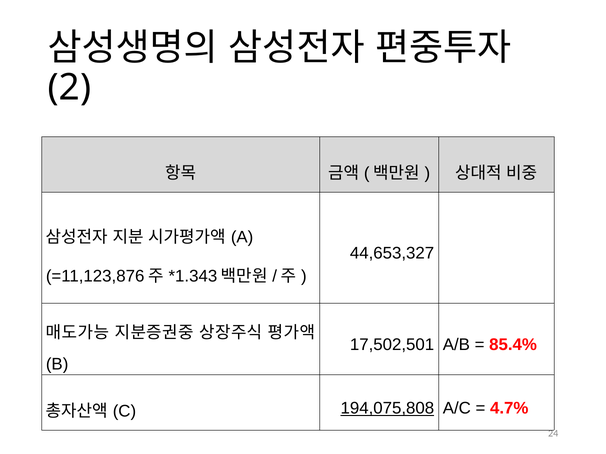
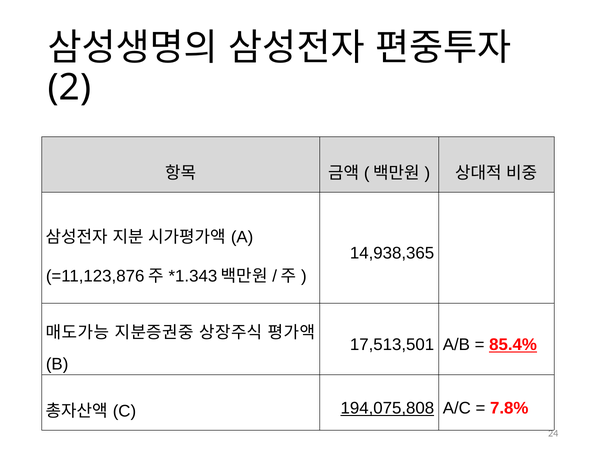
44,653,327: 44,653,327 -> 14,938,365
17,502,501: 17,502,501 -> 17,513,501
85.4% underline: none -> present
4.7%: 4.7% -> 7.8%
